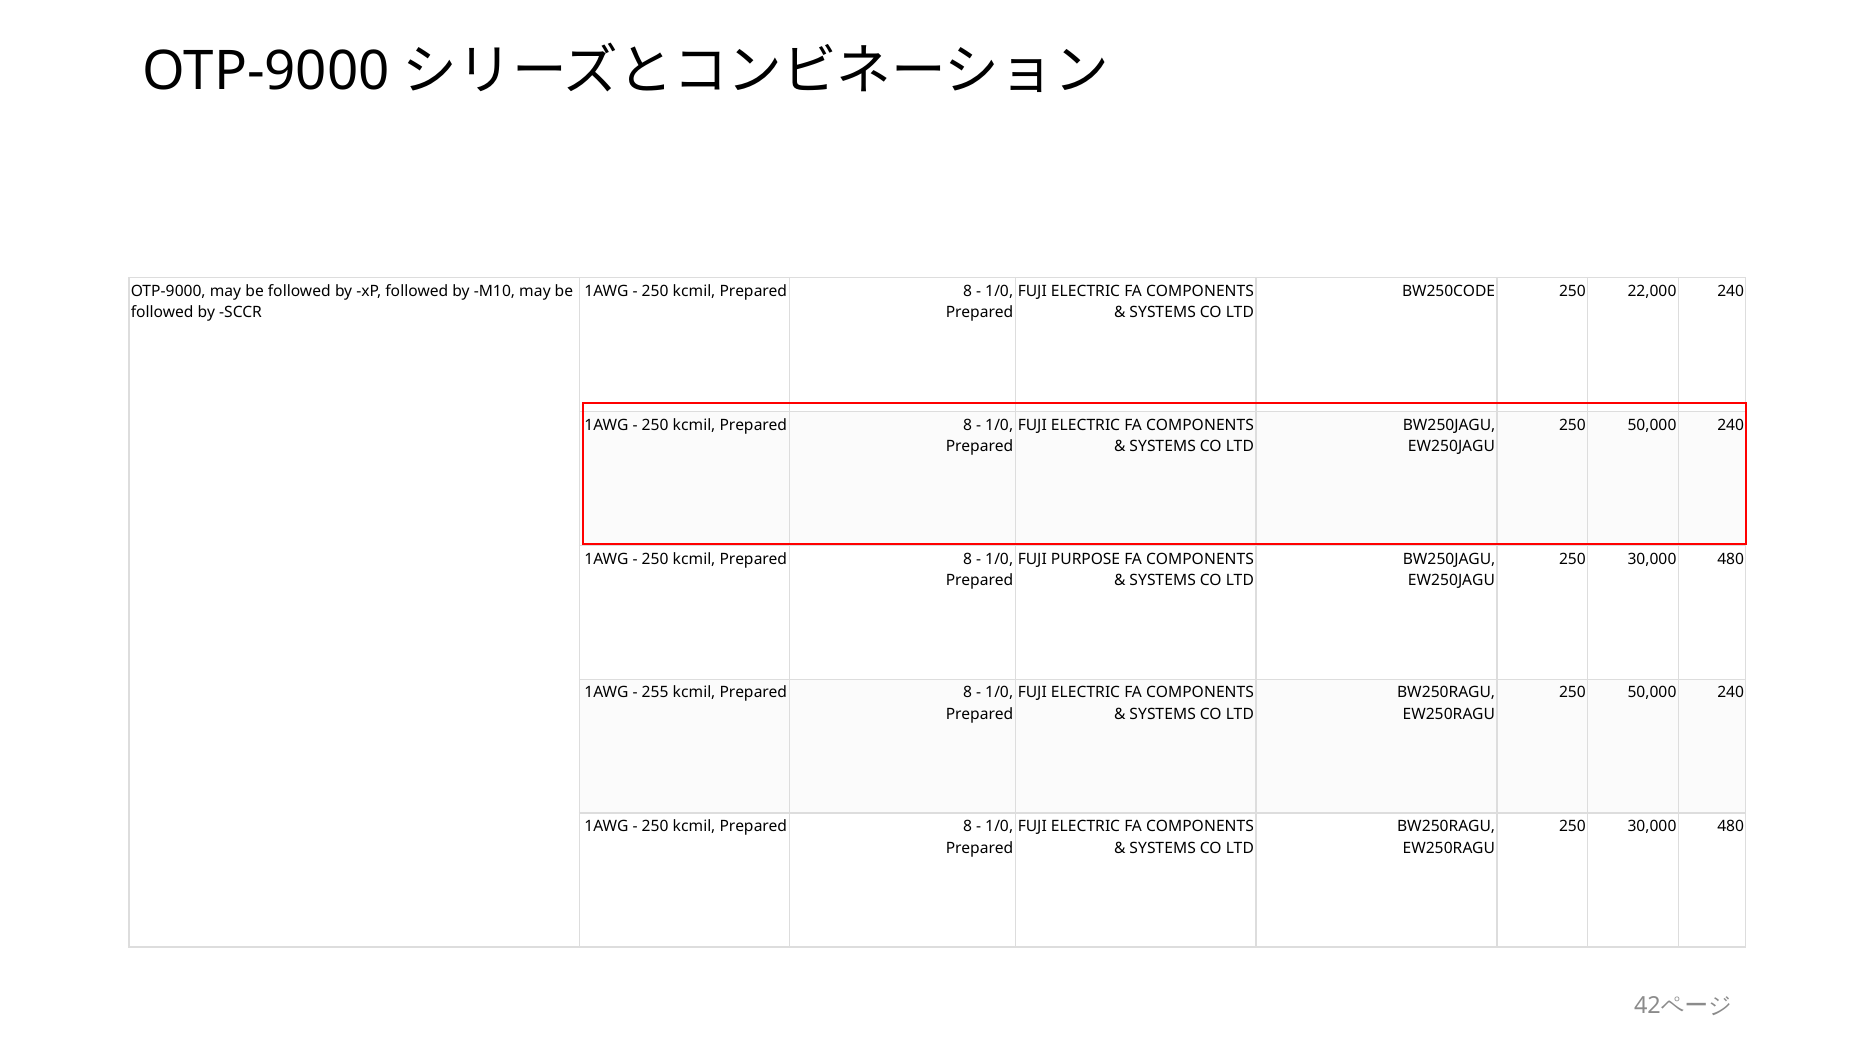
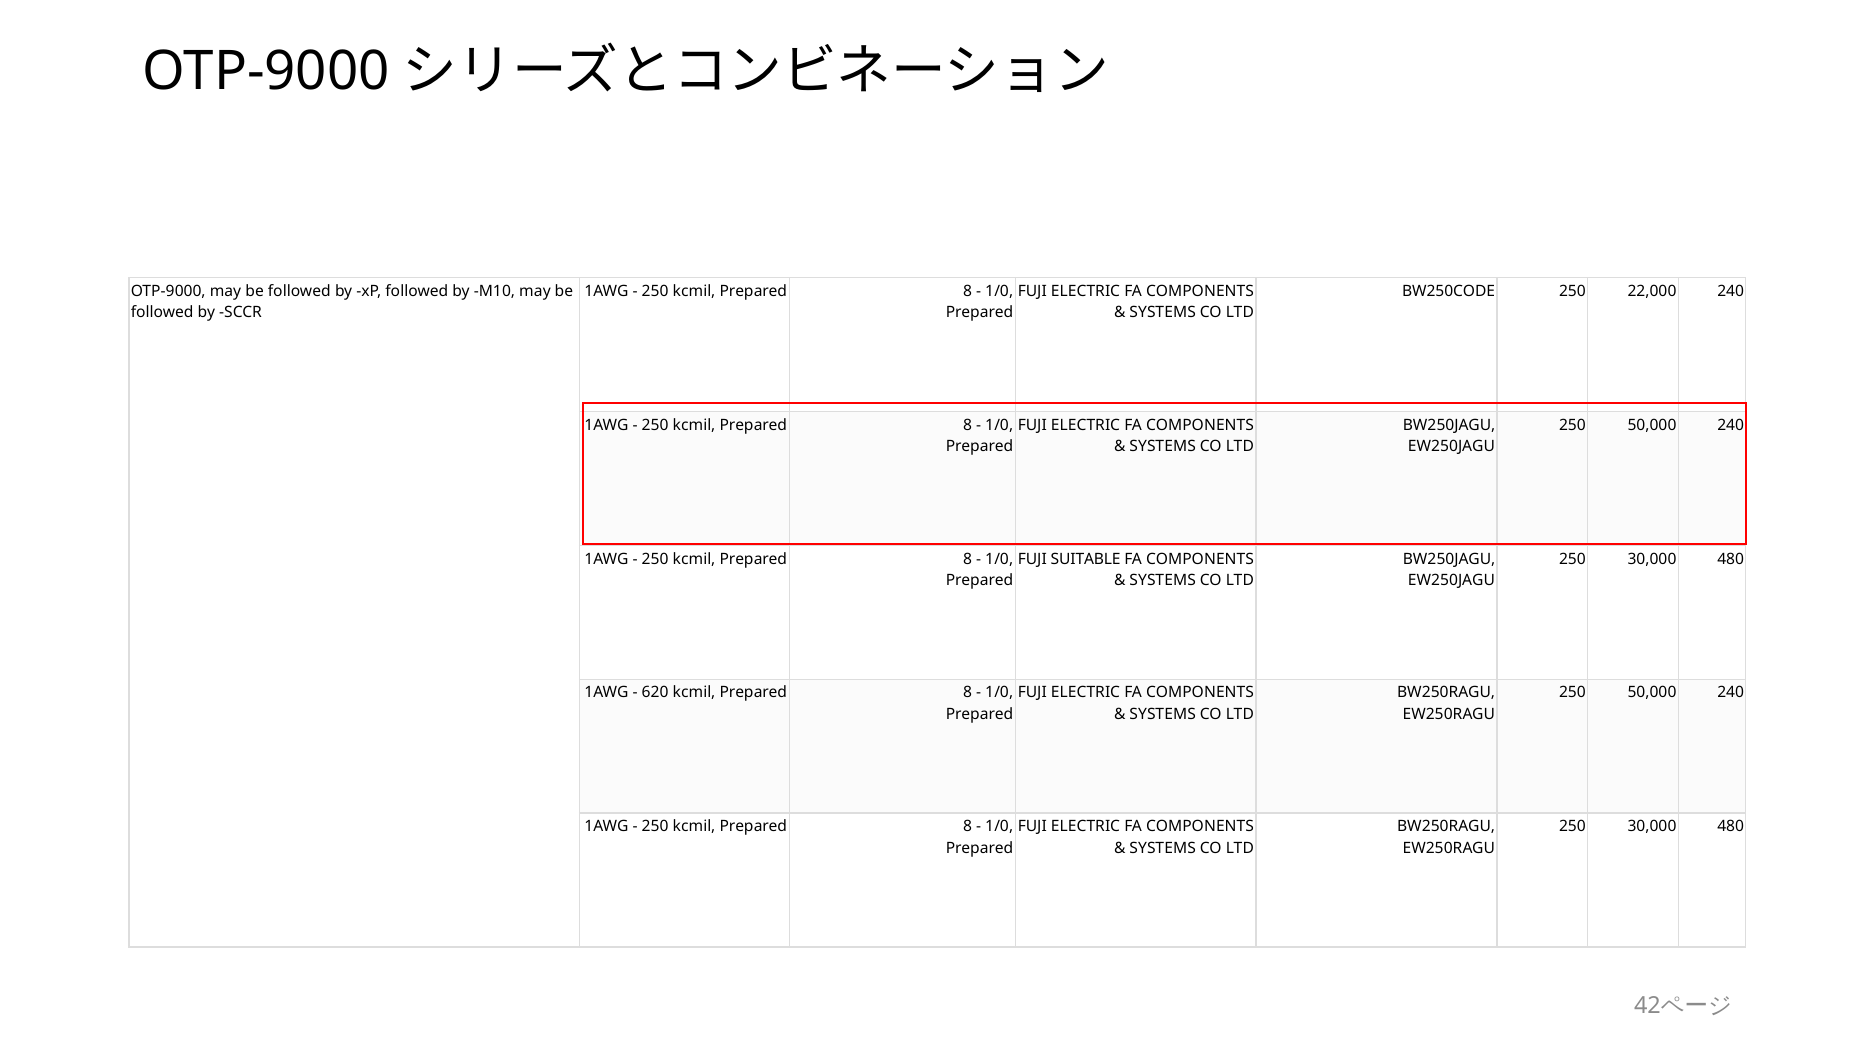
PURPOSE: PURPOSE -> SUITABLE
255: 255 -> 620
